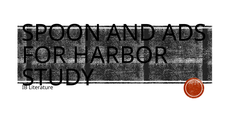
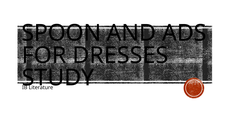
HARBOR: HARBOR -> DRESSES
